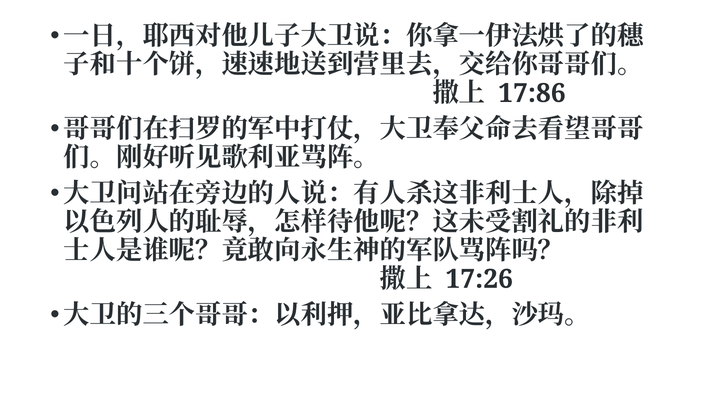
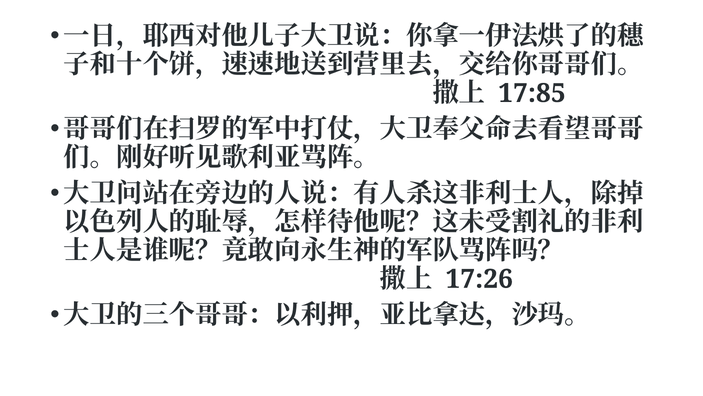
17:86: 17:86 -> 17:85
